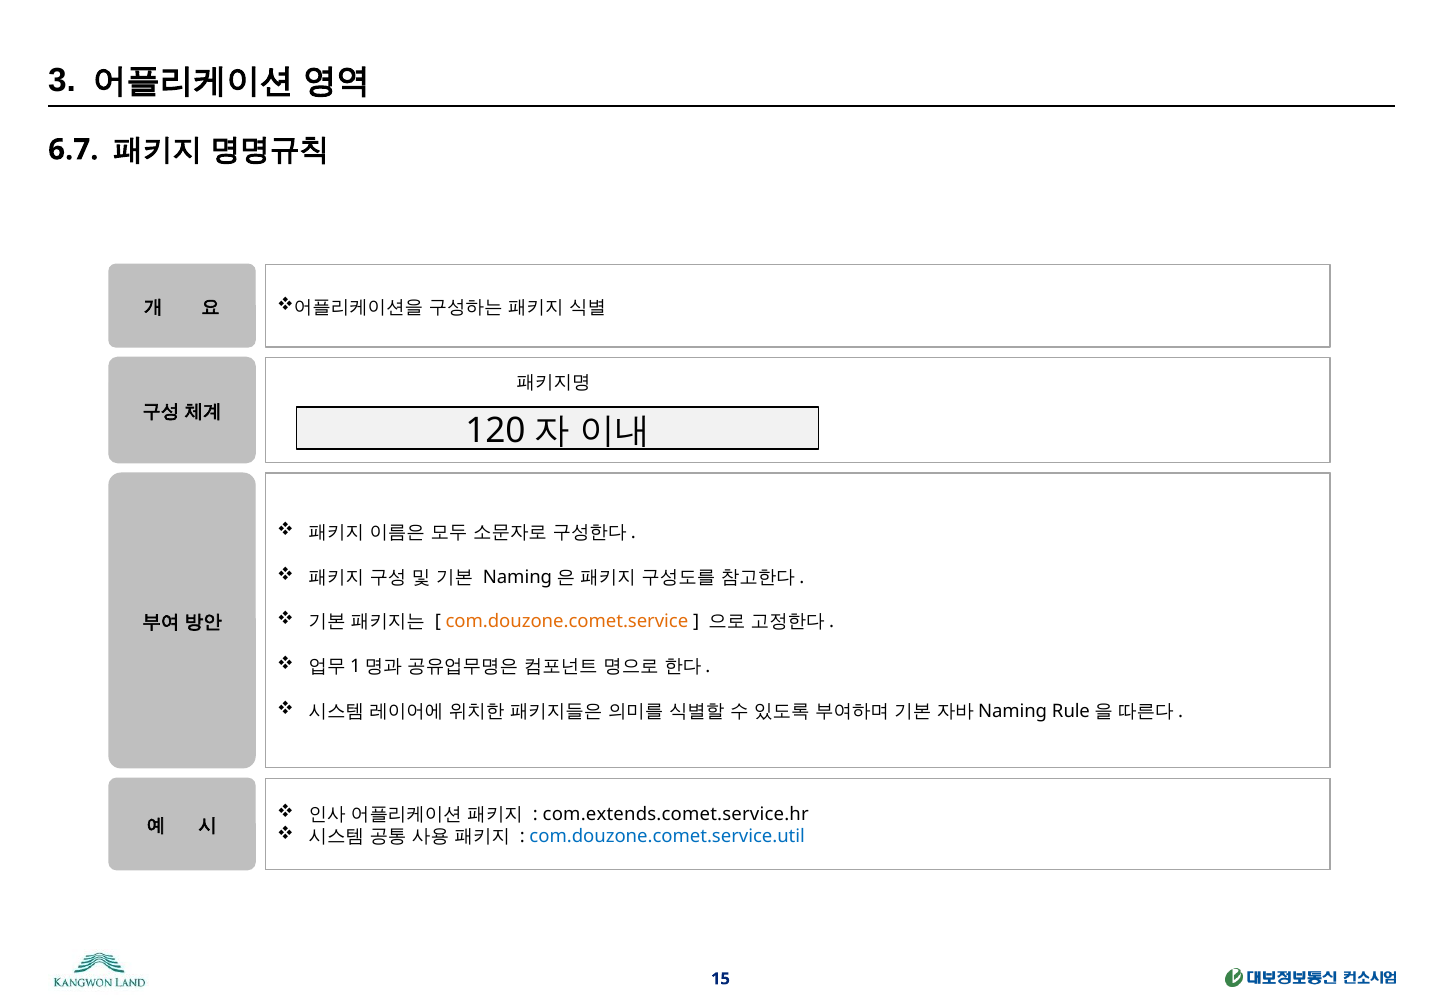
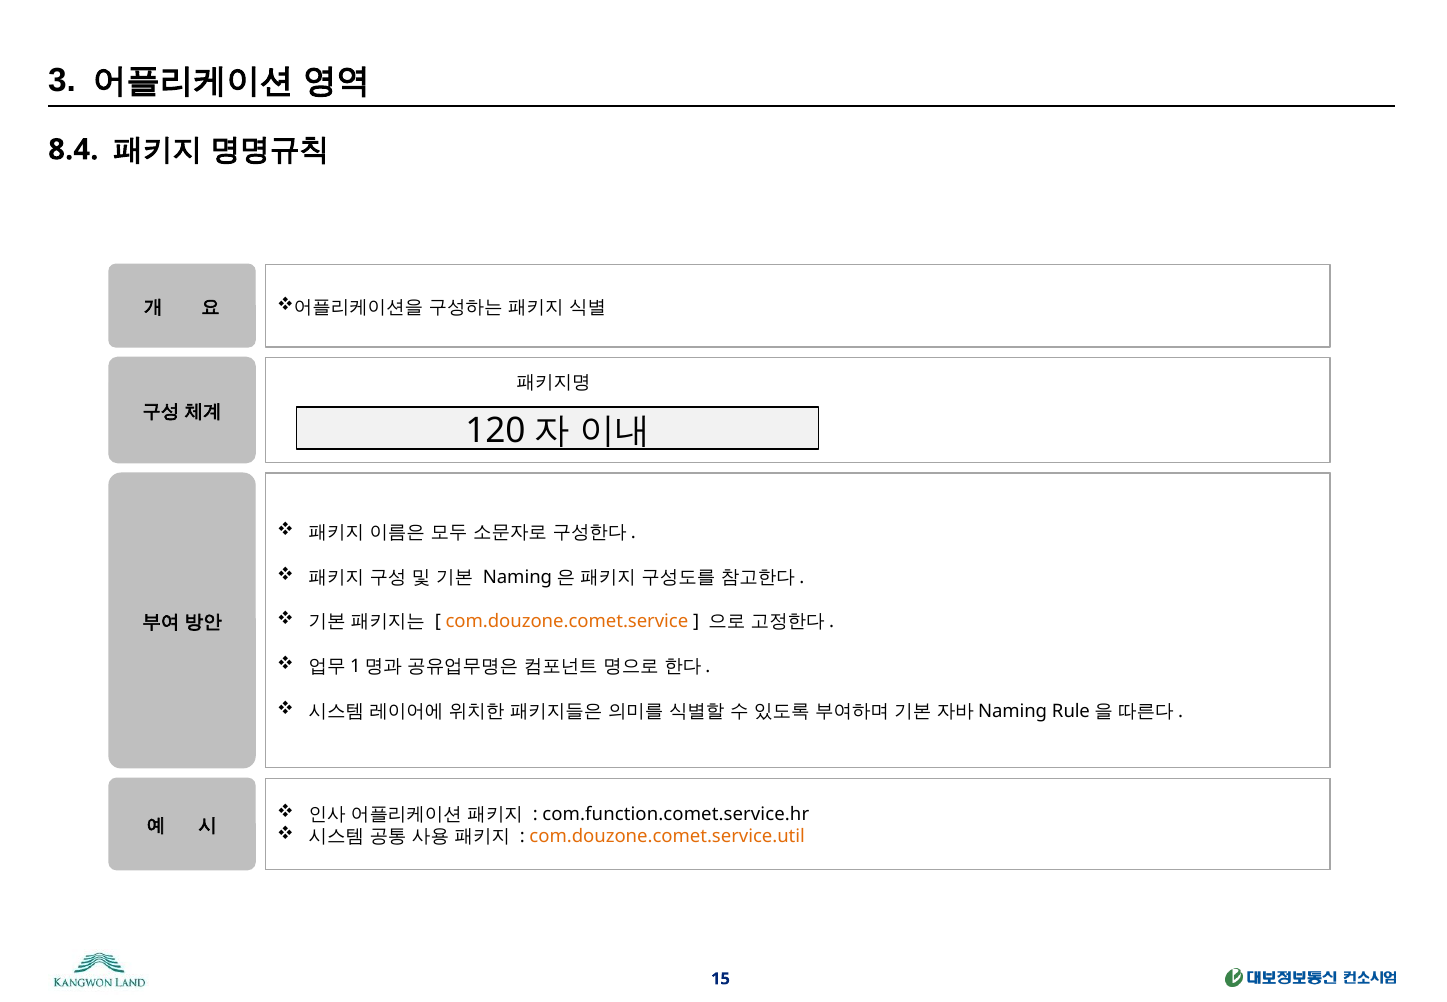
6.7: 6.7 -> 8.4
com.extends.comet.service.hr: com.extends.comet.service.hr -> com.function.comet.service.hr
com.douzone.comet.service.util colour: blue -> orange
